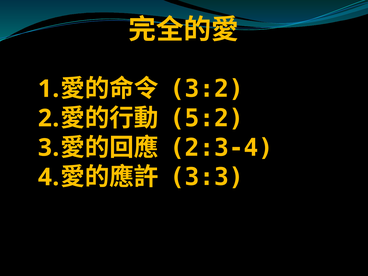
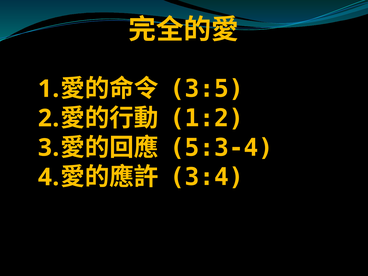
3:2: 3:2 -> 3:5
5:2: 5:2 -> 1:2
2:3-4: 2:3-4 -> 5:3-4
3:3: 3:3 -> 3:4
